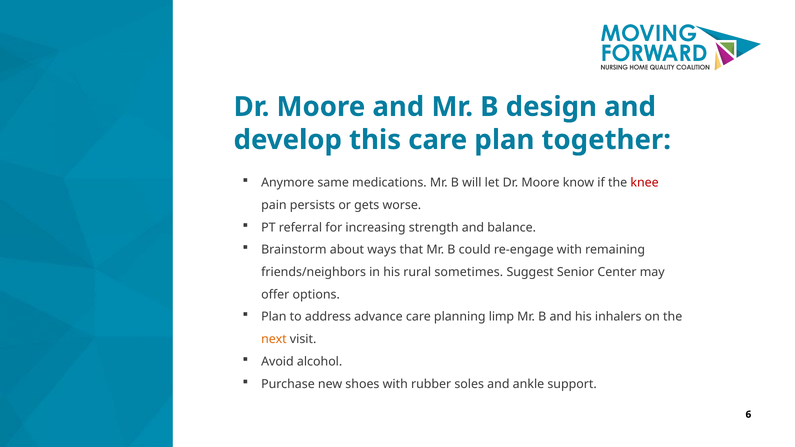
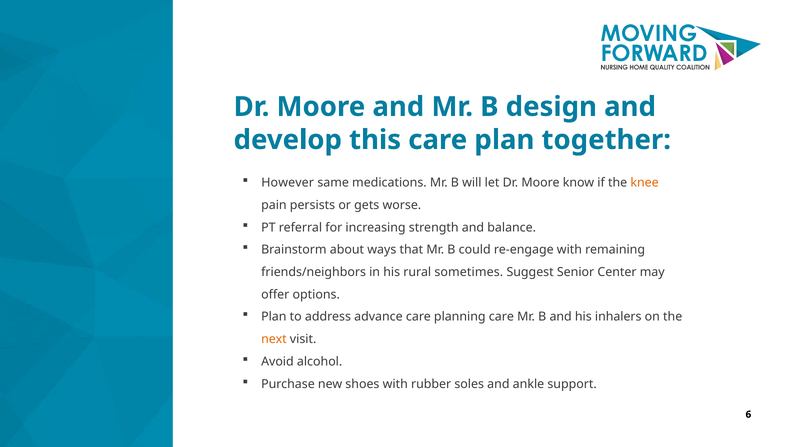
Anymore: Anymore -> However
knee colour: red -> orange
planning limp: limp -> care
